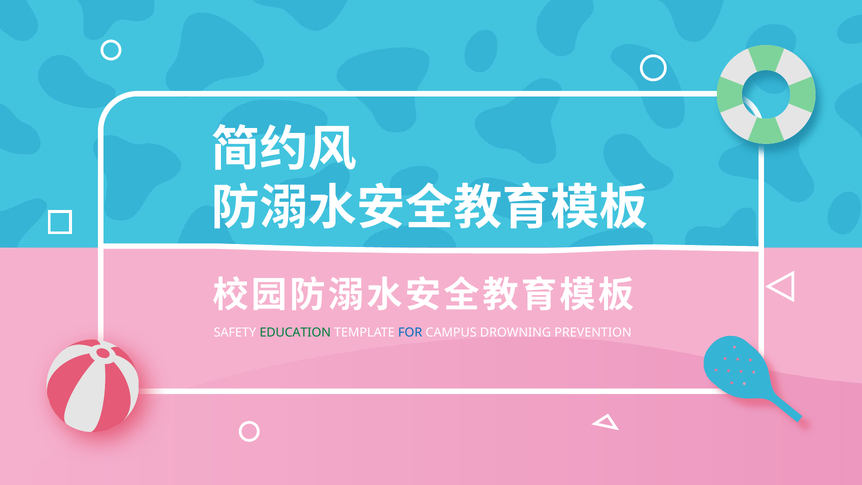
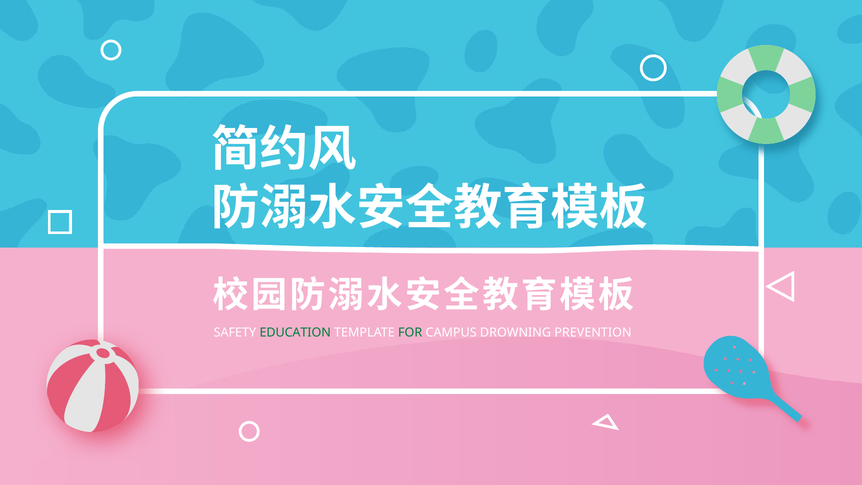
FOR colour: blue -> green
